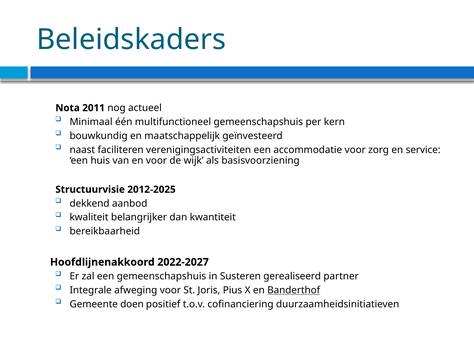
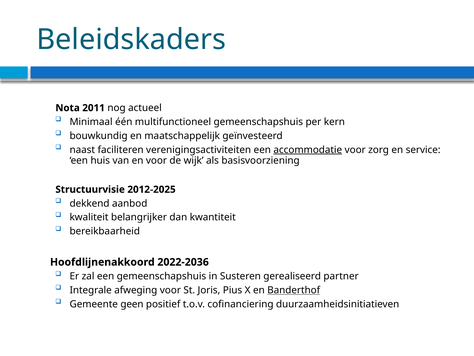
accommodatie underline: none -> present
2022-2027: 2022-2027 -> 2022-2036
doen: doen -> geen
